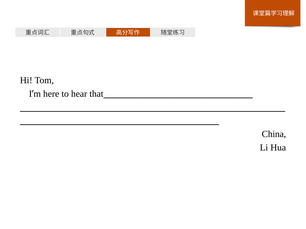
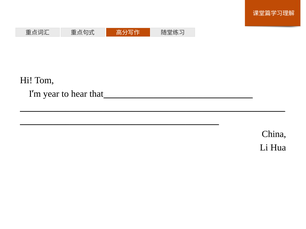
here: here -> year
